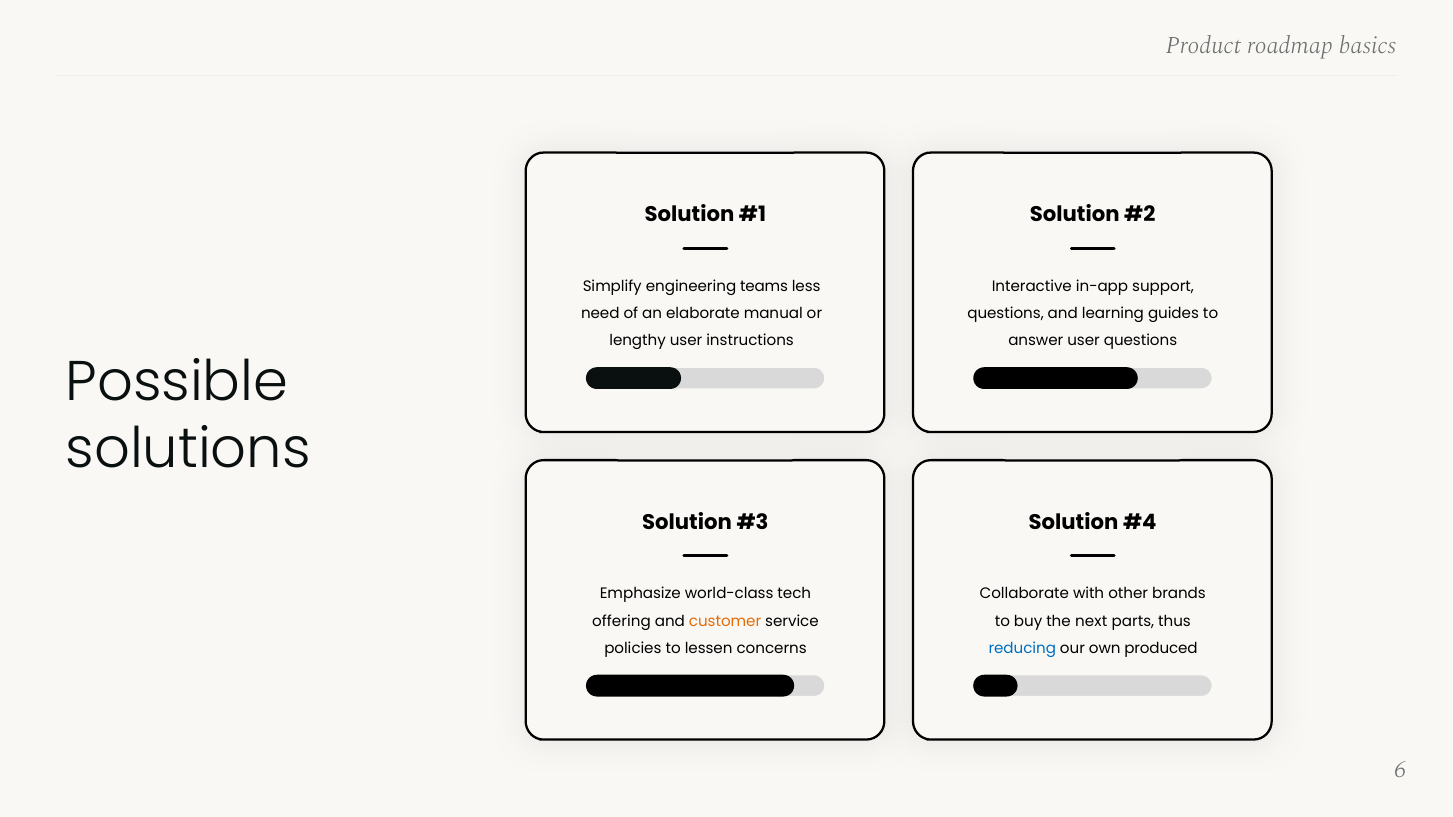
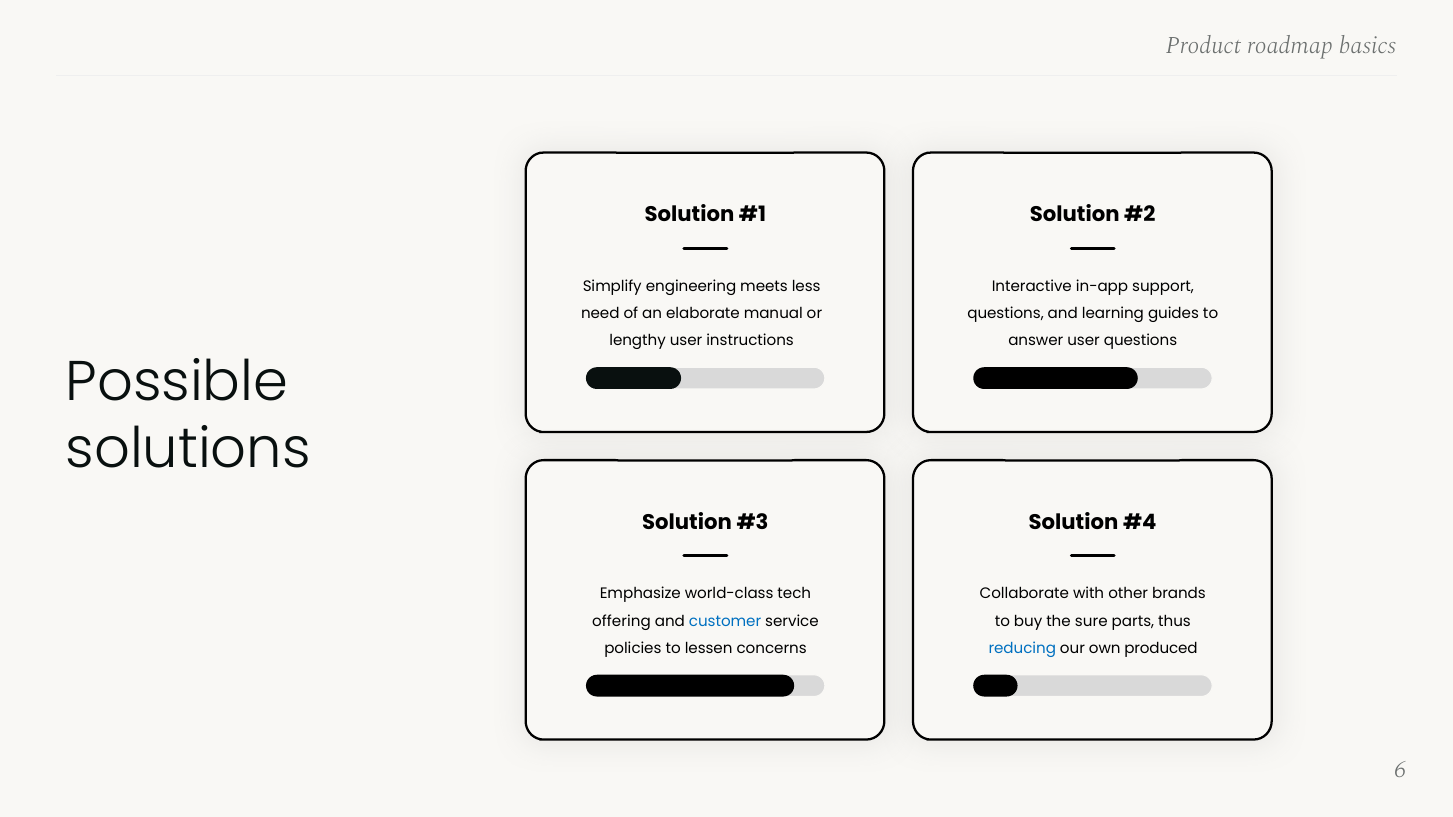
teams: teams -> meets
customer colour: orange -> blue
next: next -> sure
